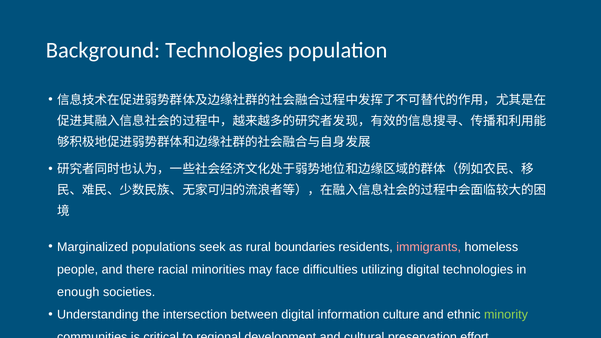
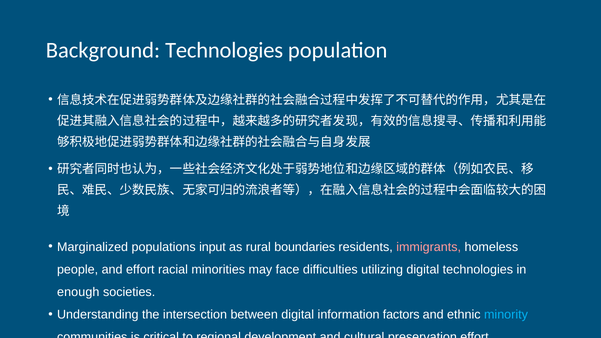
seek: seek -> input
and there: there -> effort
culture: culture -> factors
minority colour: light green -> light blue
